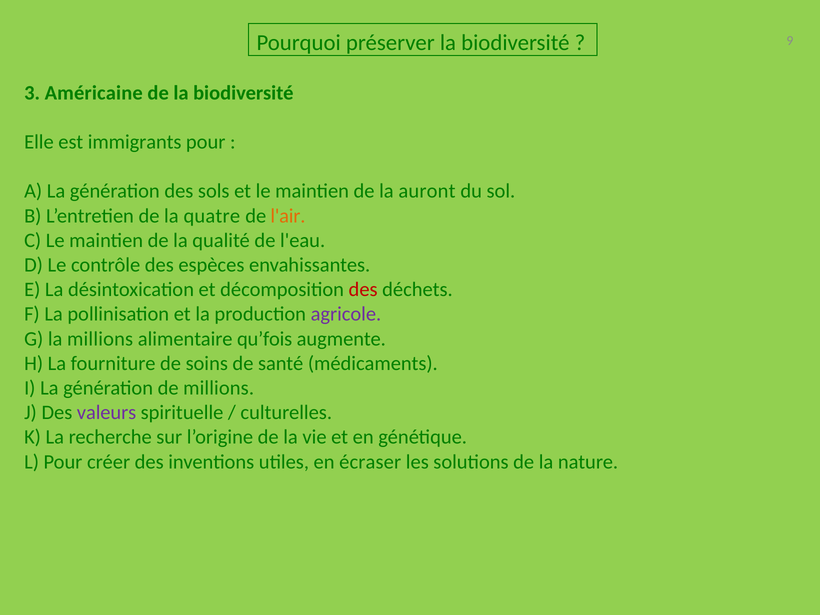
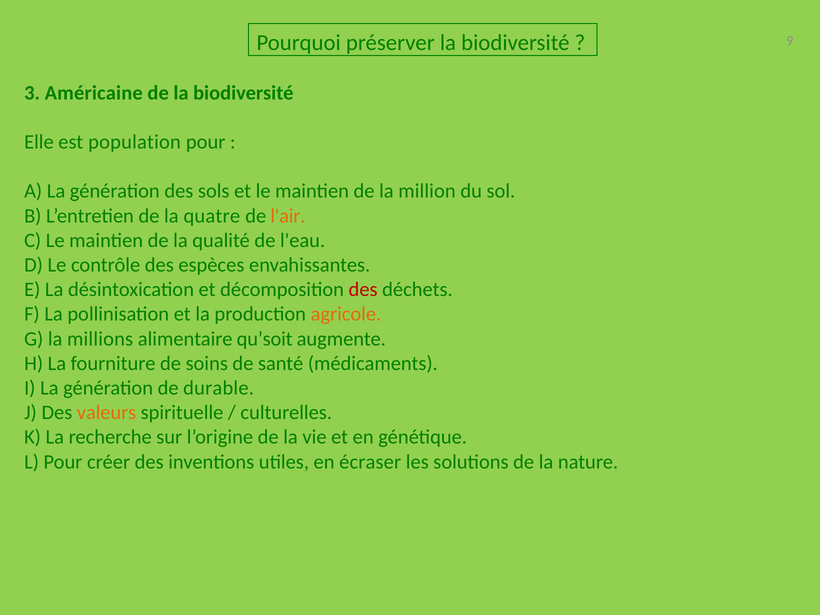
immigrants: immigrants -> population
auront: auront -> million
agricole colour: purple -> orange
qu’fois: qu’fois -> qu’soit
de millions: millions -> durable
valeurs colour: purple -> orange
